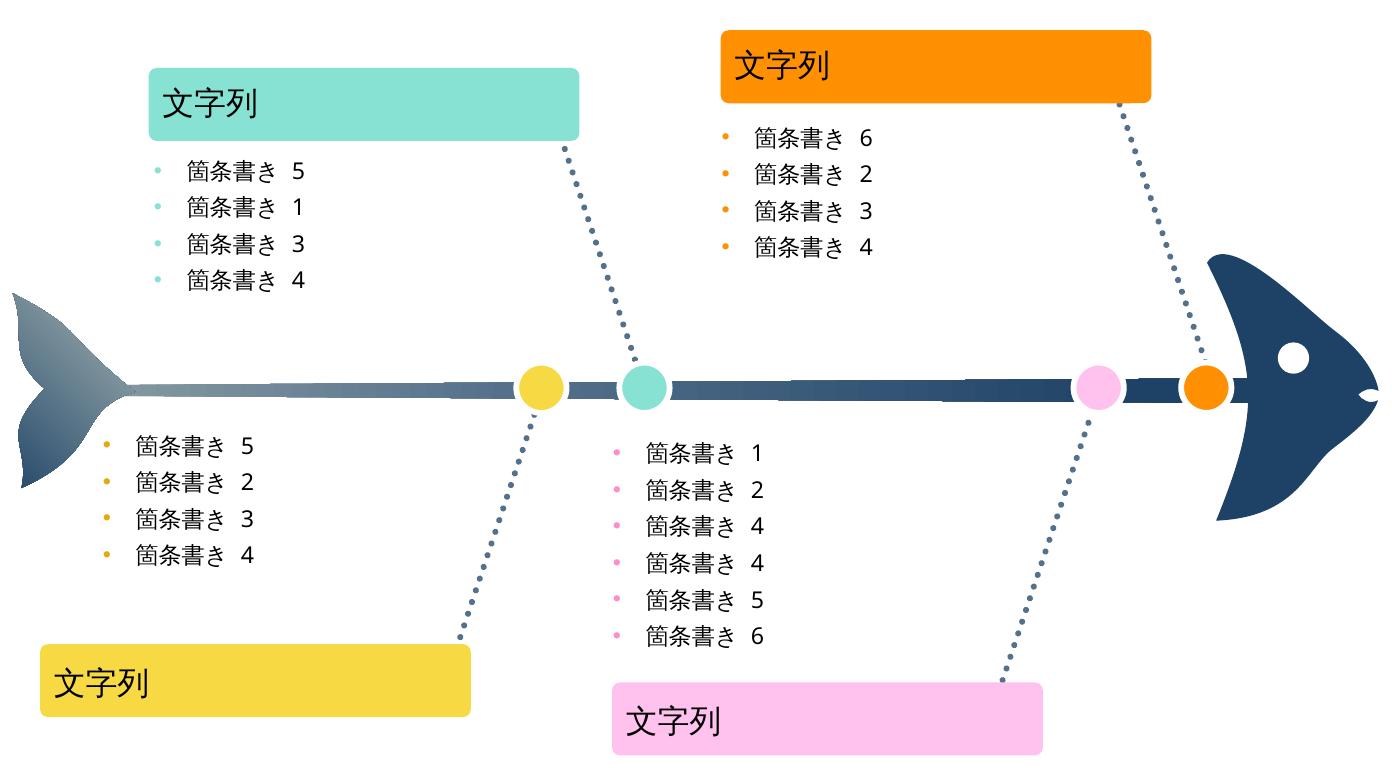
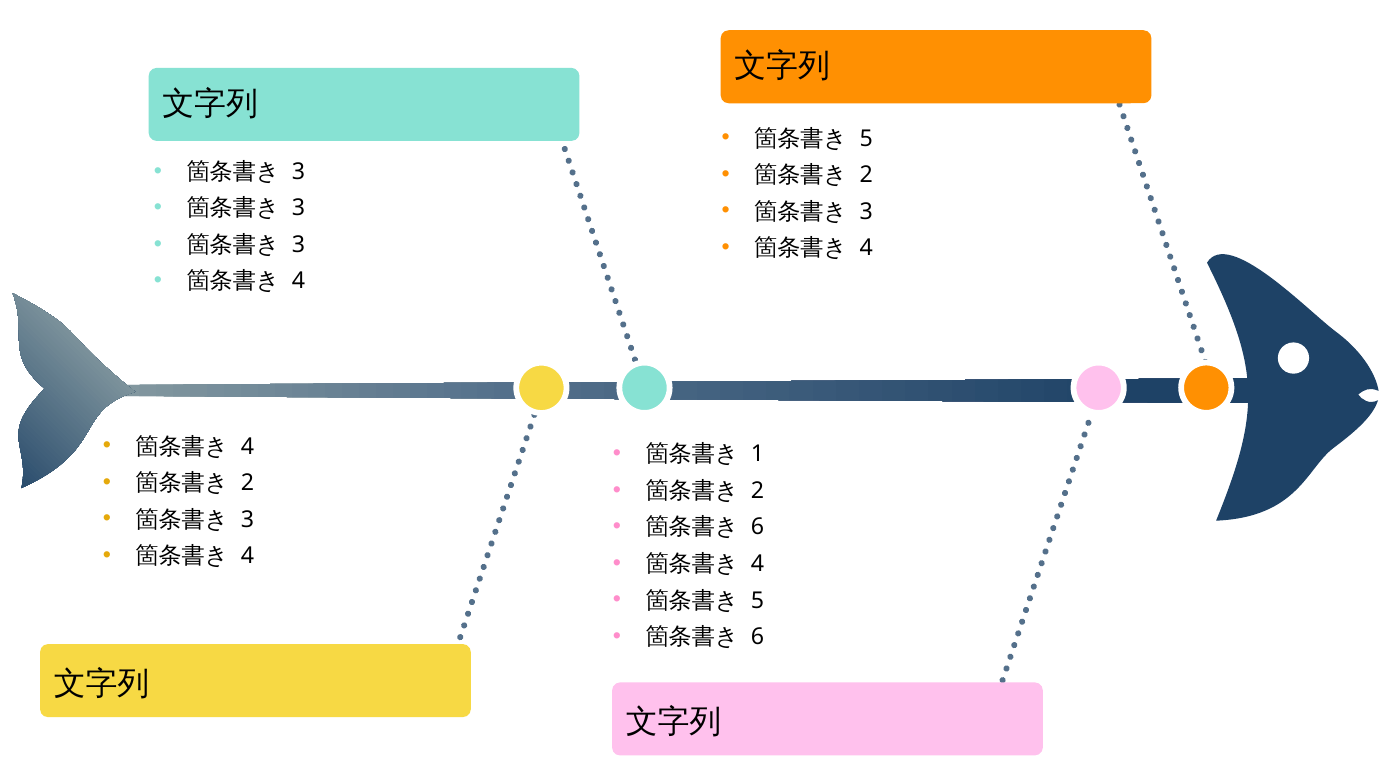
6 at (866, 139): 6 -> 5
5 at (299, 172): 5 -> 3
1 at (299, 208): 1 -> 3
5 at (247, 446): 5 -> 4
4 at (758, 527): 4 -> 6
